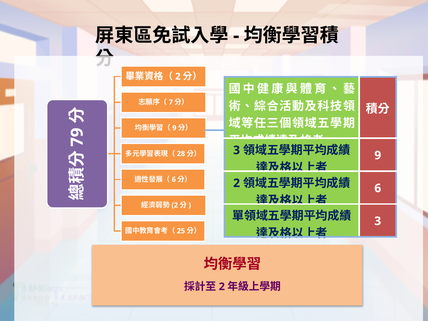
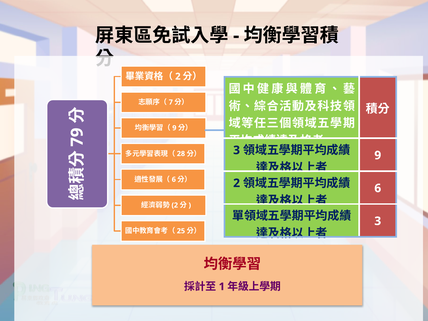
2 at (222, 287): 2 -> 1
